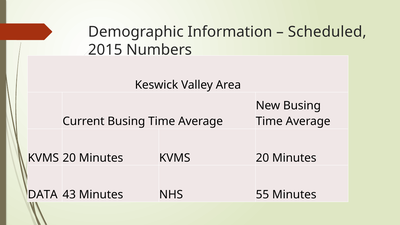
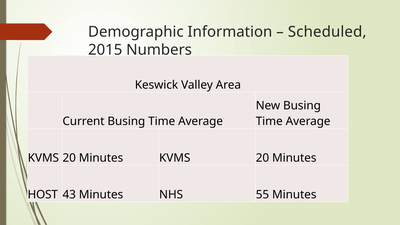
DATA: DATA -> HOST
